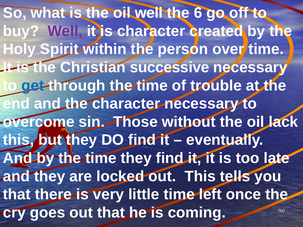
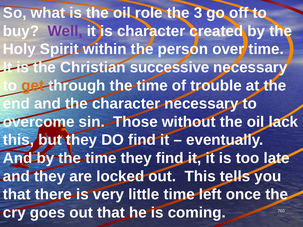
oil well: well -> role
6: 6 -> 3
get colour: blue -> orange
